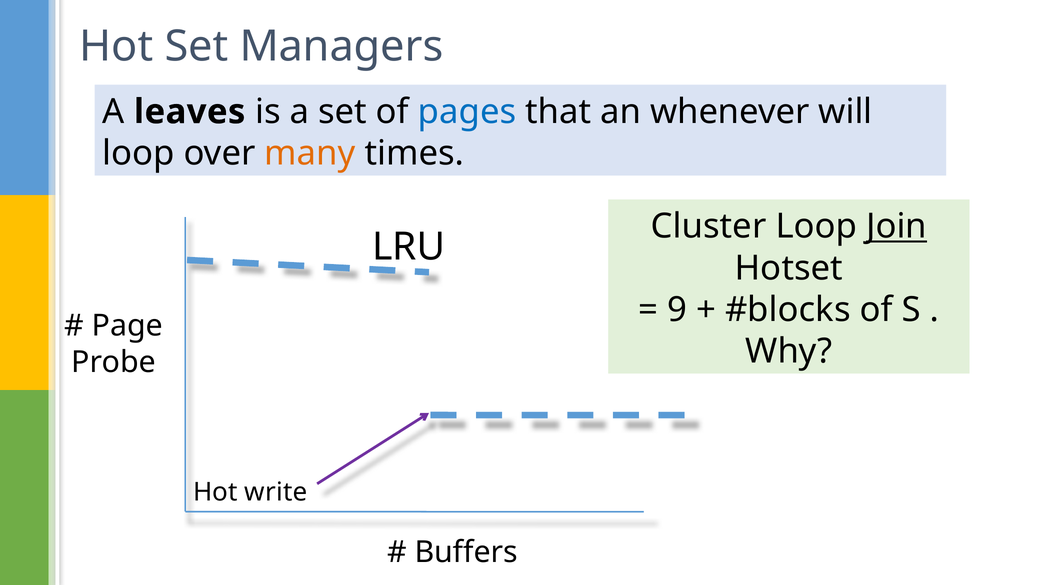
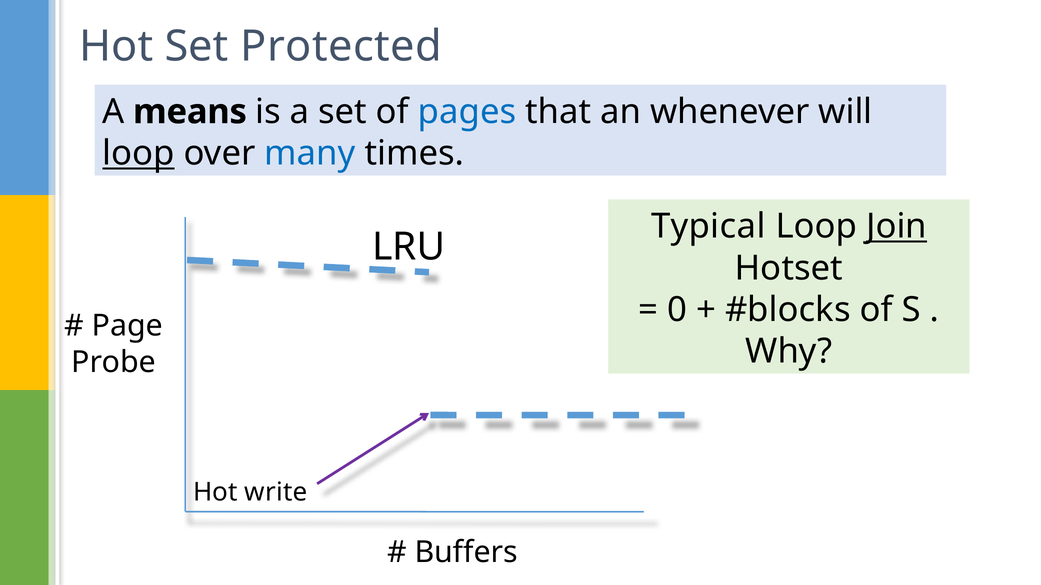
Managers: Managers -> Protected
leaves: leaves -> means
loop at (138, 154) underline: none -> present
many colour: orange -> blue
Cluster: Cluster -> Typical
9: 9 -> 0
